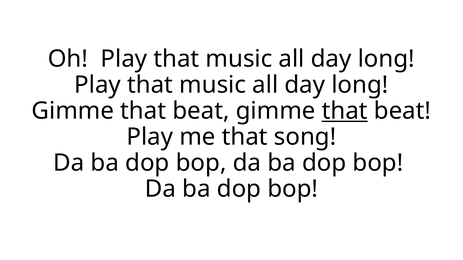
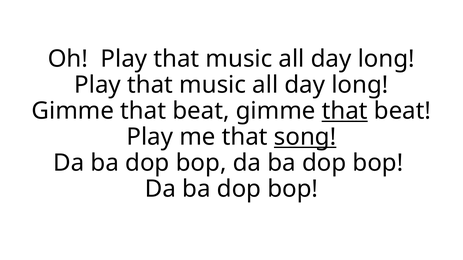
song underline: none -> present
